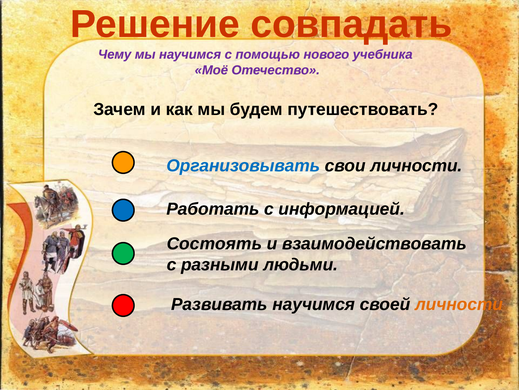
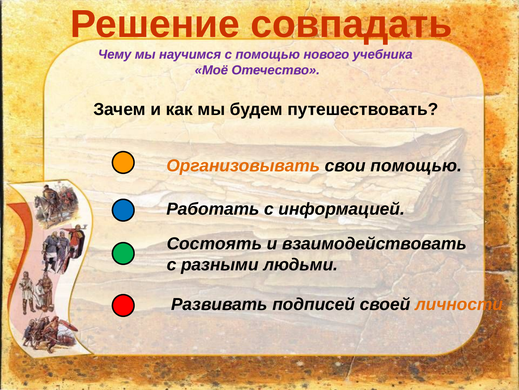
Организовывать colour: blue -> orange
свои личности: личности -> помощью
Развивать научимся: научимся -> подписей
